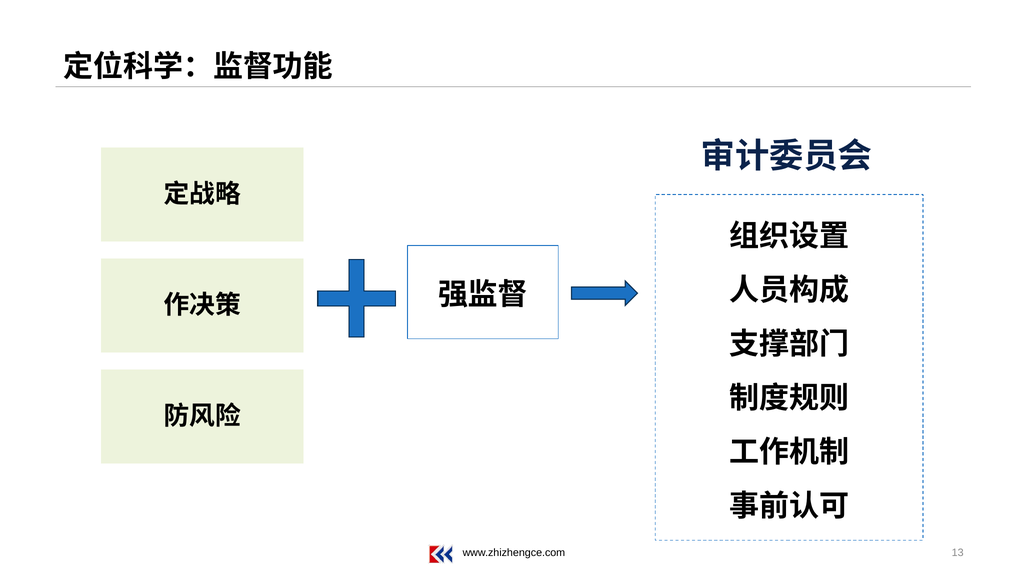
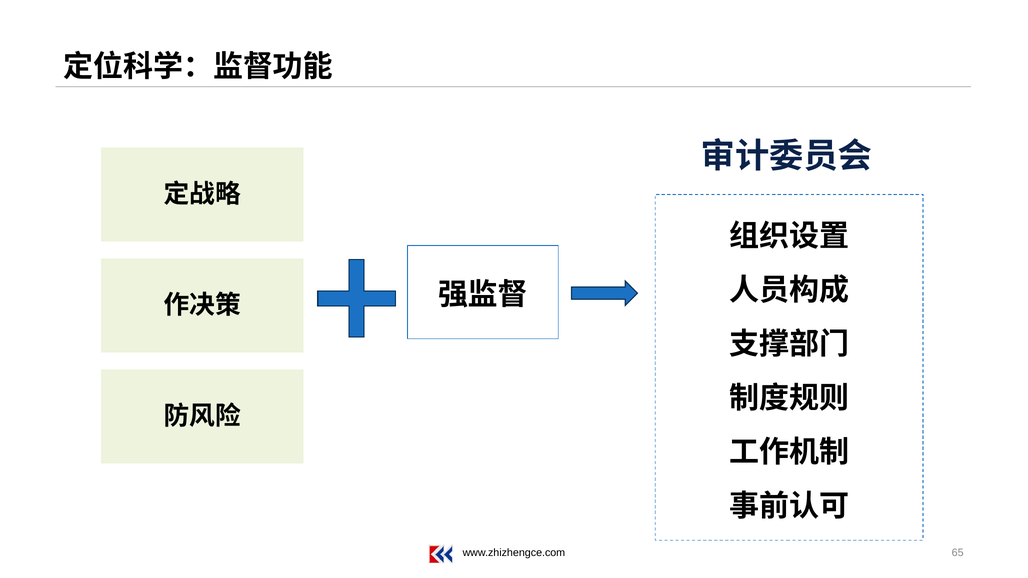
13: 13 -> 65
